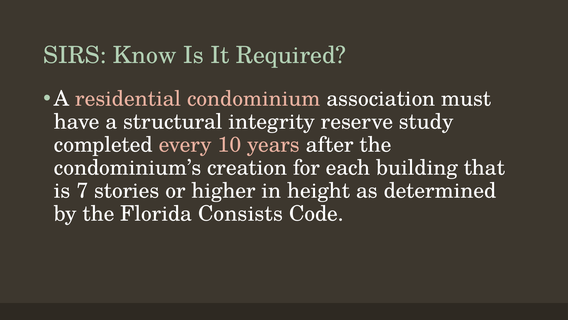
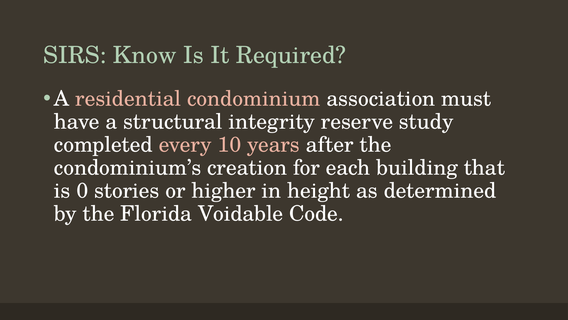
7: 7 -> 0
Consists: Consists -> Voidable
